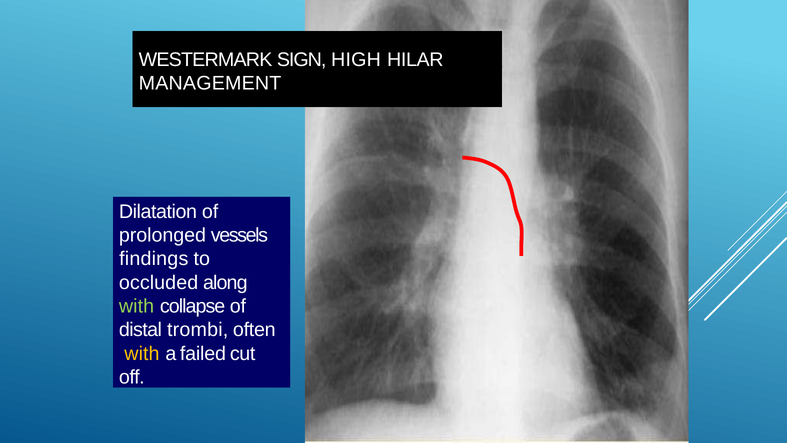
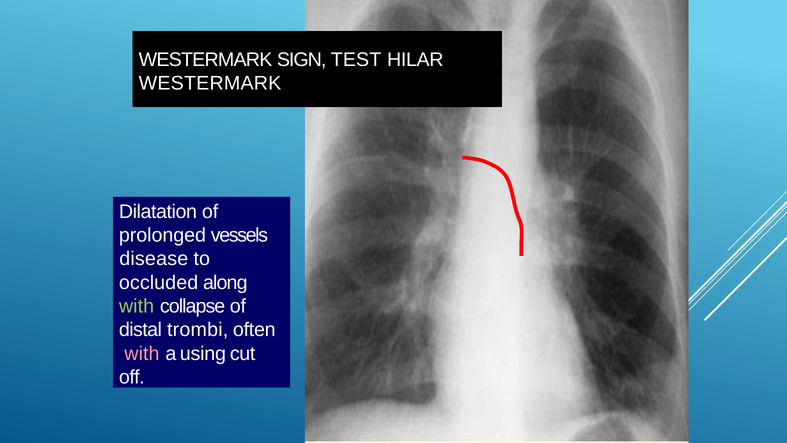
HIGH: HIGH -> TEST
MANAGEMENT at (210, 83): MANAGEMENT -> WESTERMARK
findings: findings -> disease
with at (142, 353) colour: yellow -> pink
failed: failed -> using
